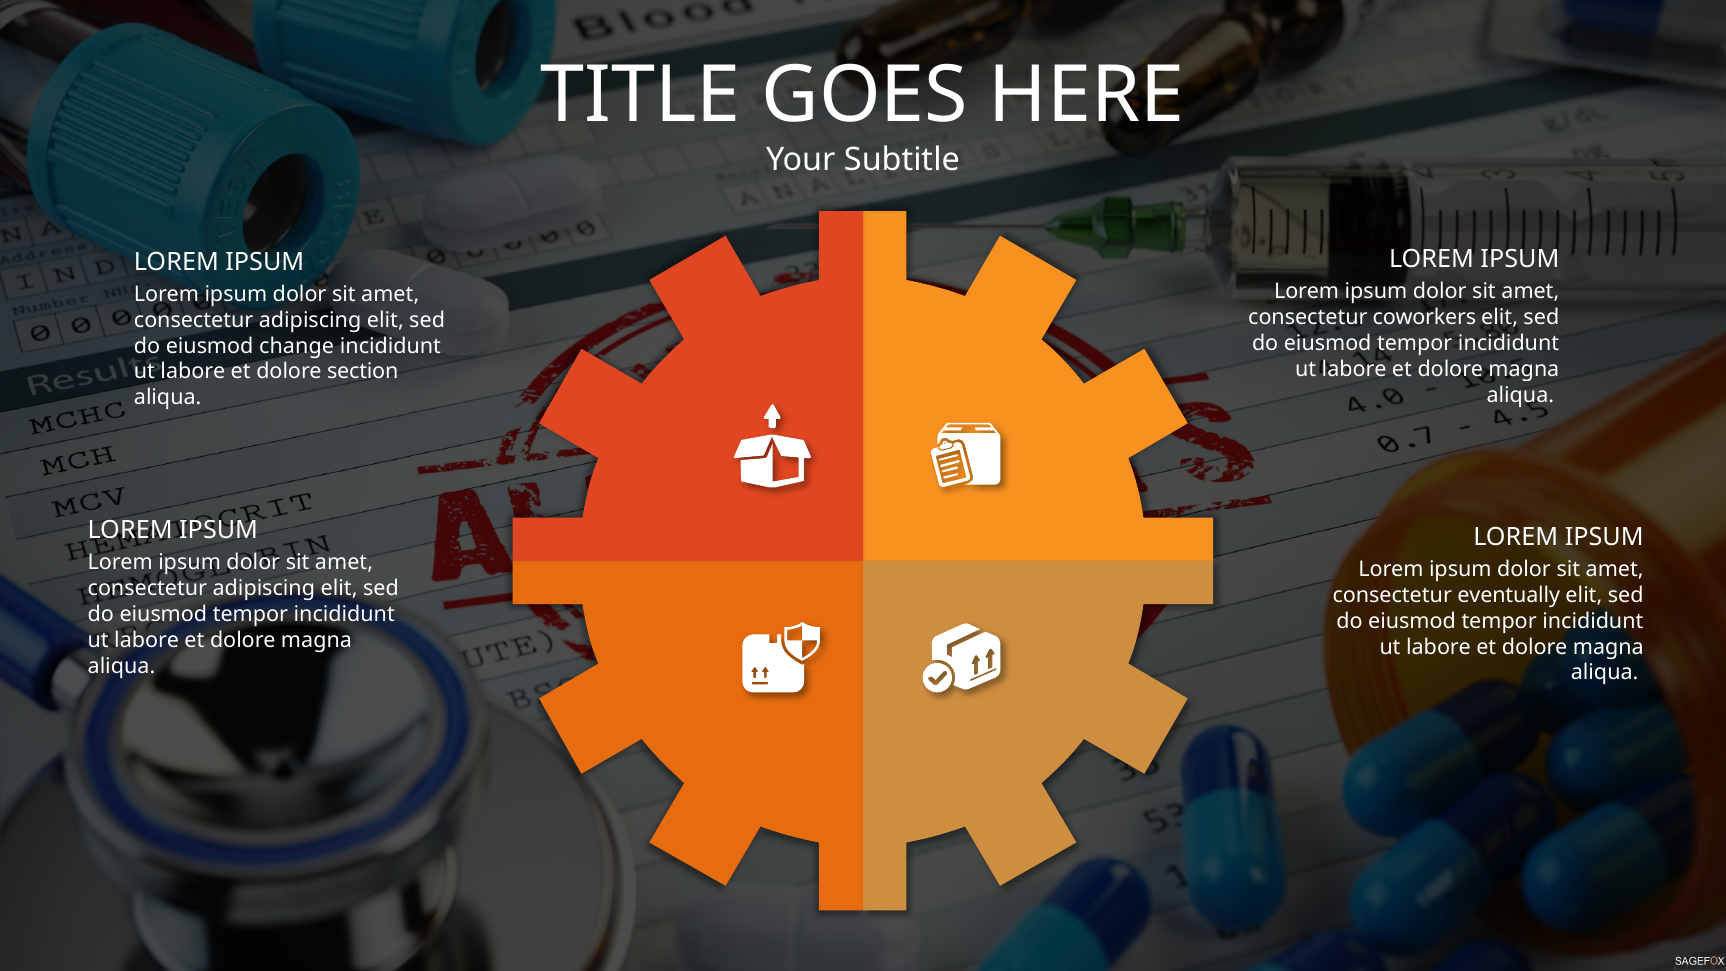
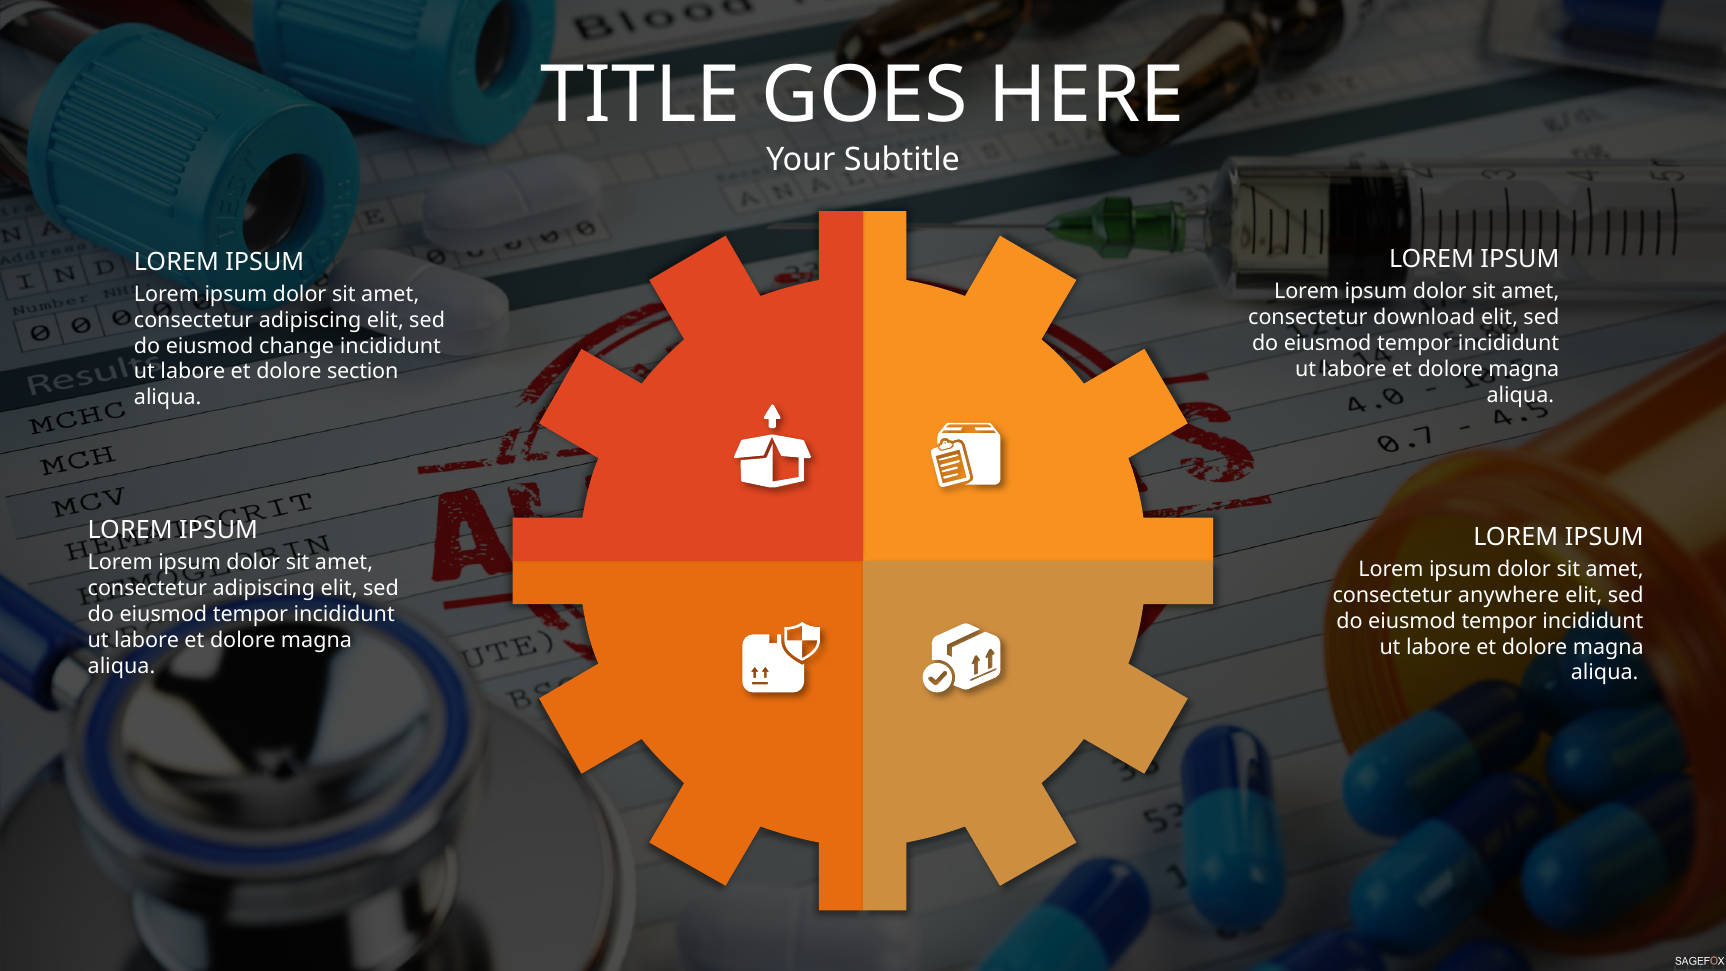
coworkers: coworkers -> download
eventually: eventually -> anywhere
